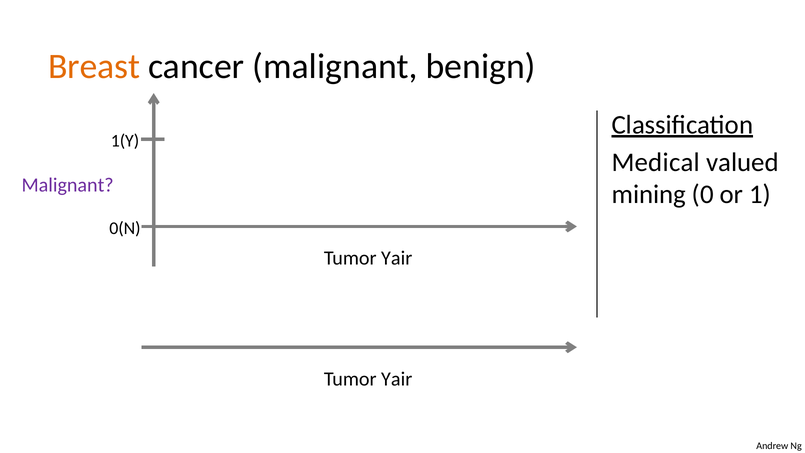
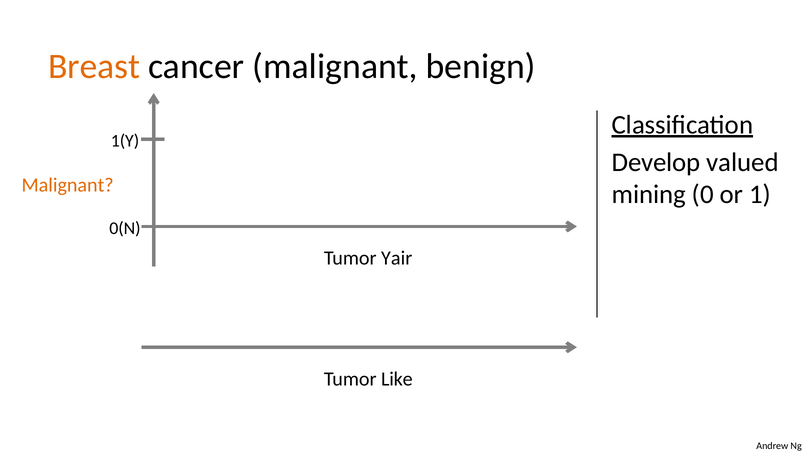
Medical: Medical -> Develop
Malignant at (68, 185) colour: purple -> orange
Yair at (397, 379): Yair -> Like
